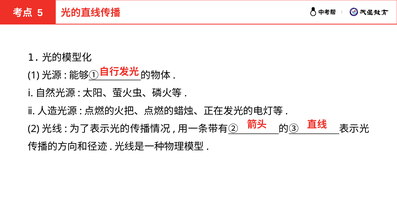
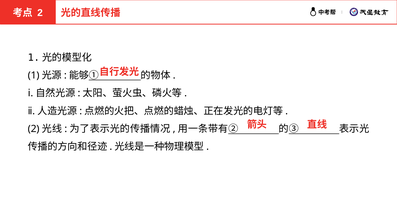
5 at (40, 13): 5 -> 2
